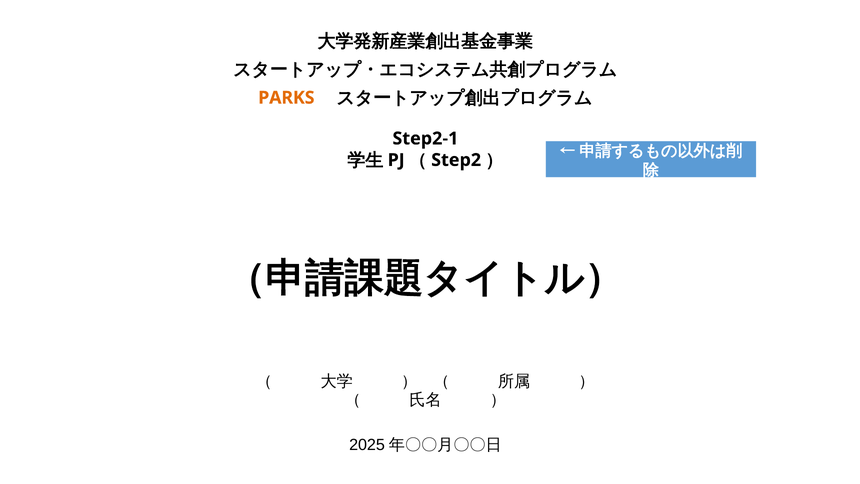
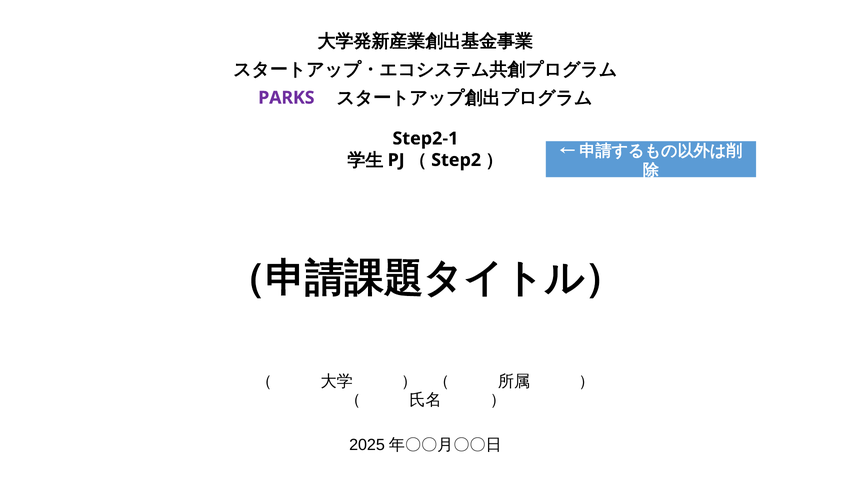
PARKS colour: orange -> purple
